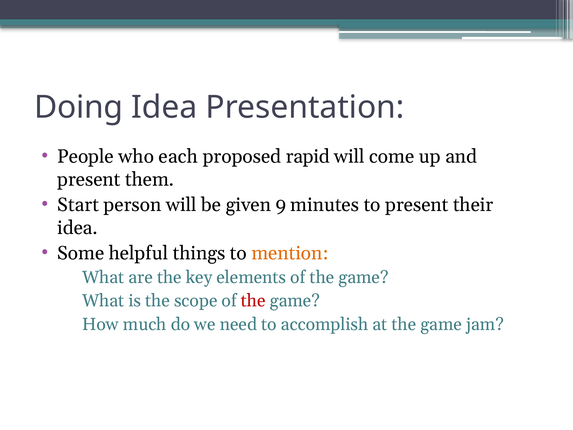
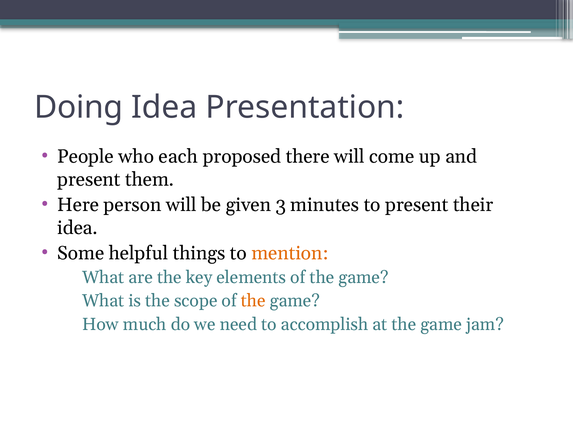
rapid: rapid -> there
Start: Start -> Here
9: 9 -> 3
the at (253, 301) colour: red -> orange
